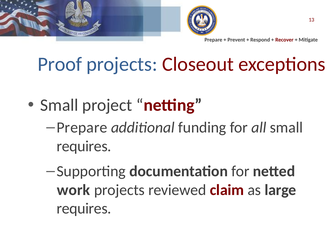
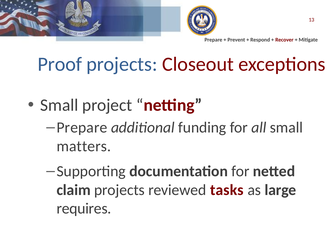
requires at (84, 146): requires -> matters
work: work -> claim
claim: claim -> tasks
